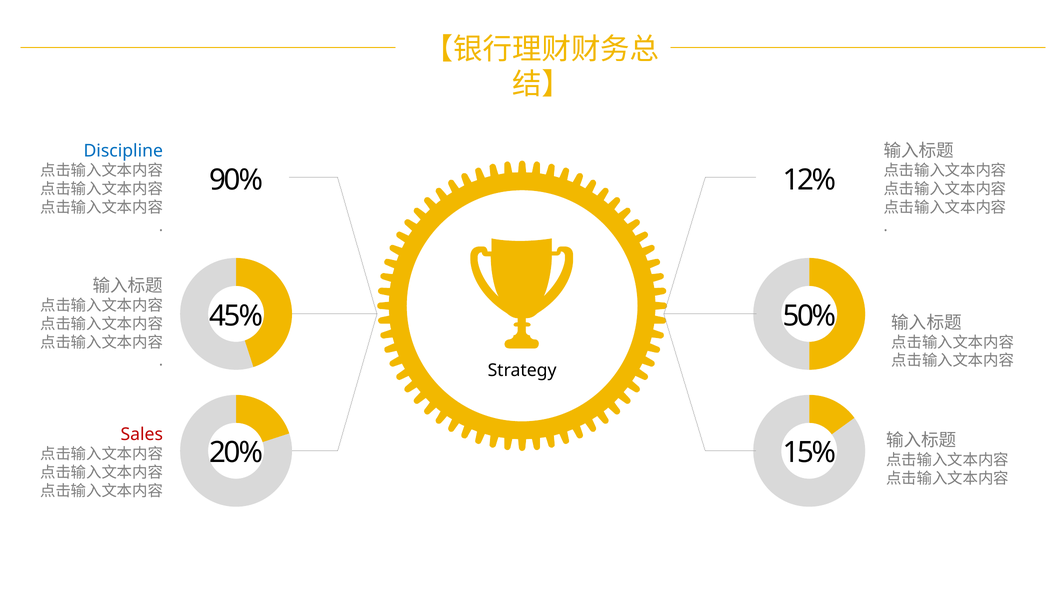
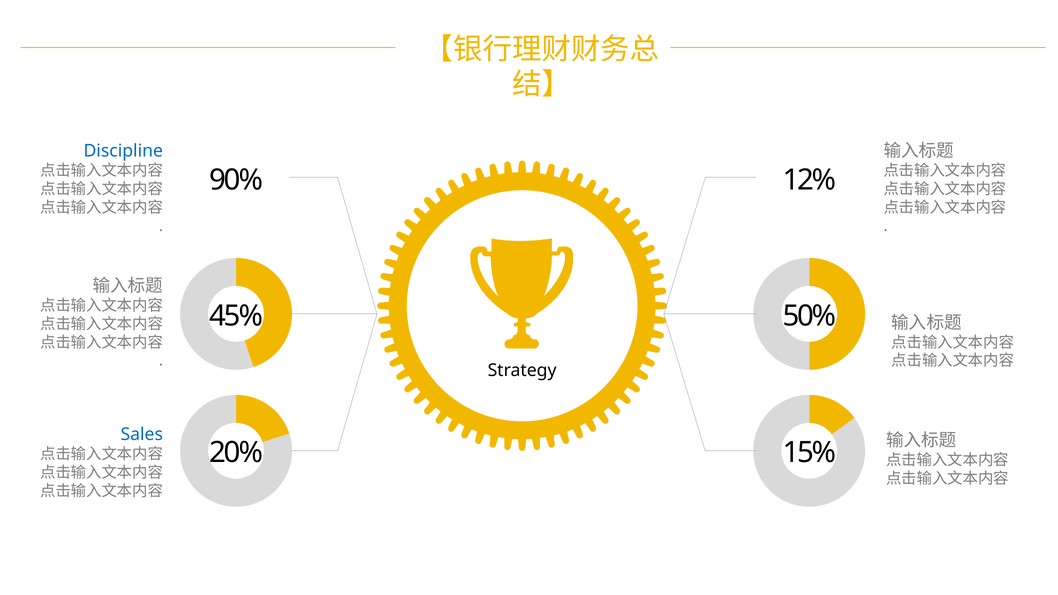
Sales colour: red -> blue
